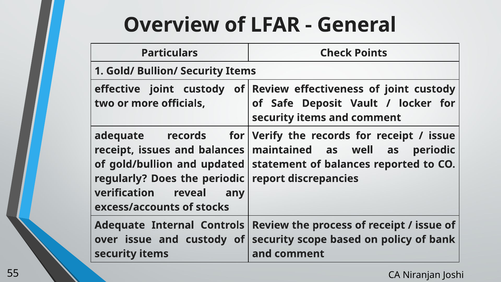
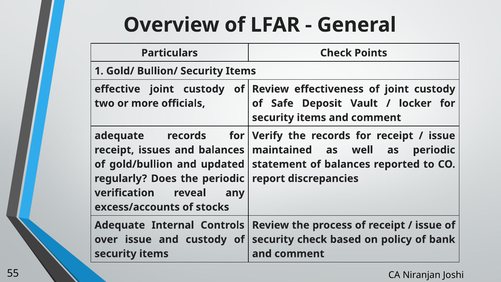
security scope: scope -> check
